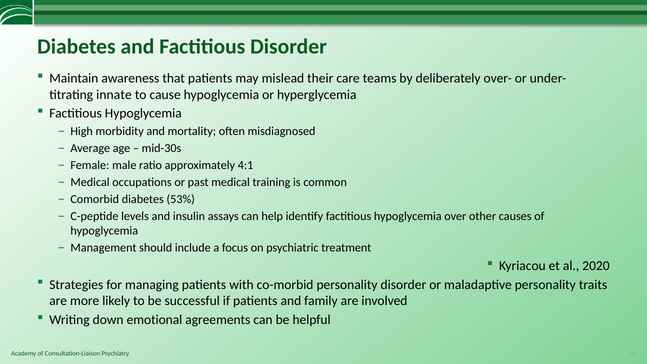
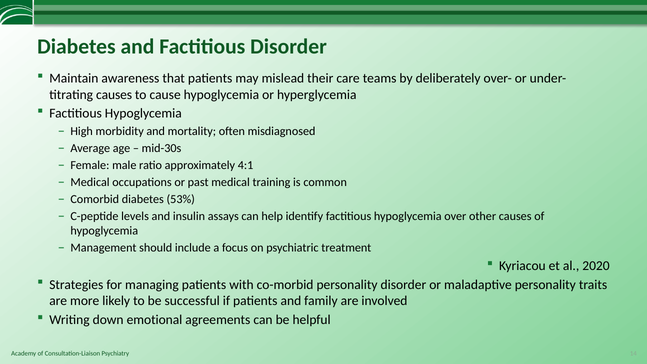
innate at (114, 95): innate -> causes
